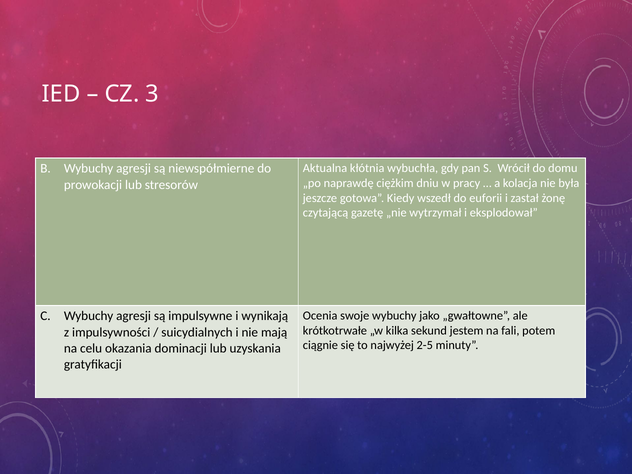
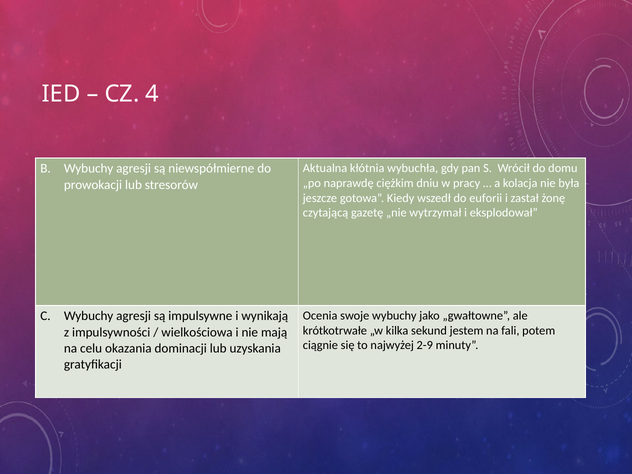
3: 3 -> 4
suicydialnych: suicydialnych -> wielkościowa
2-5: 2-5 -> 2-9
